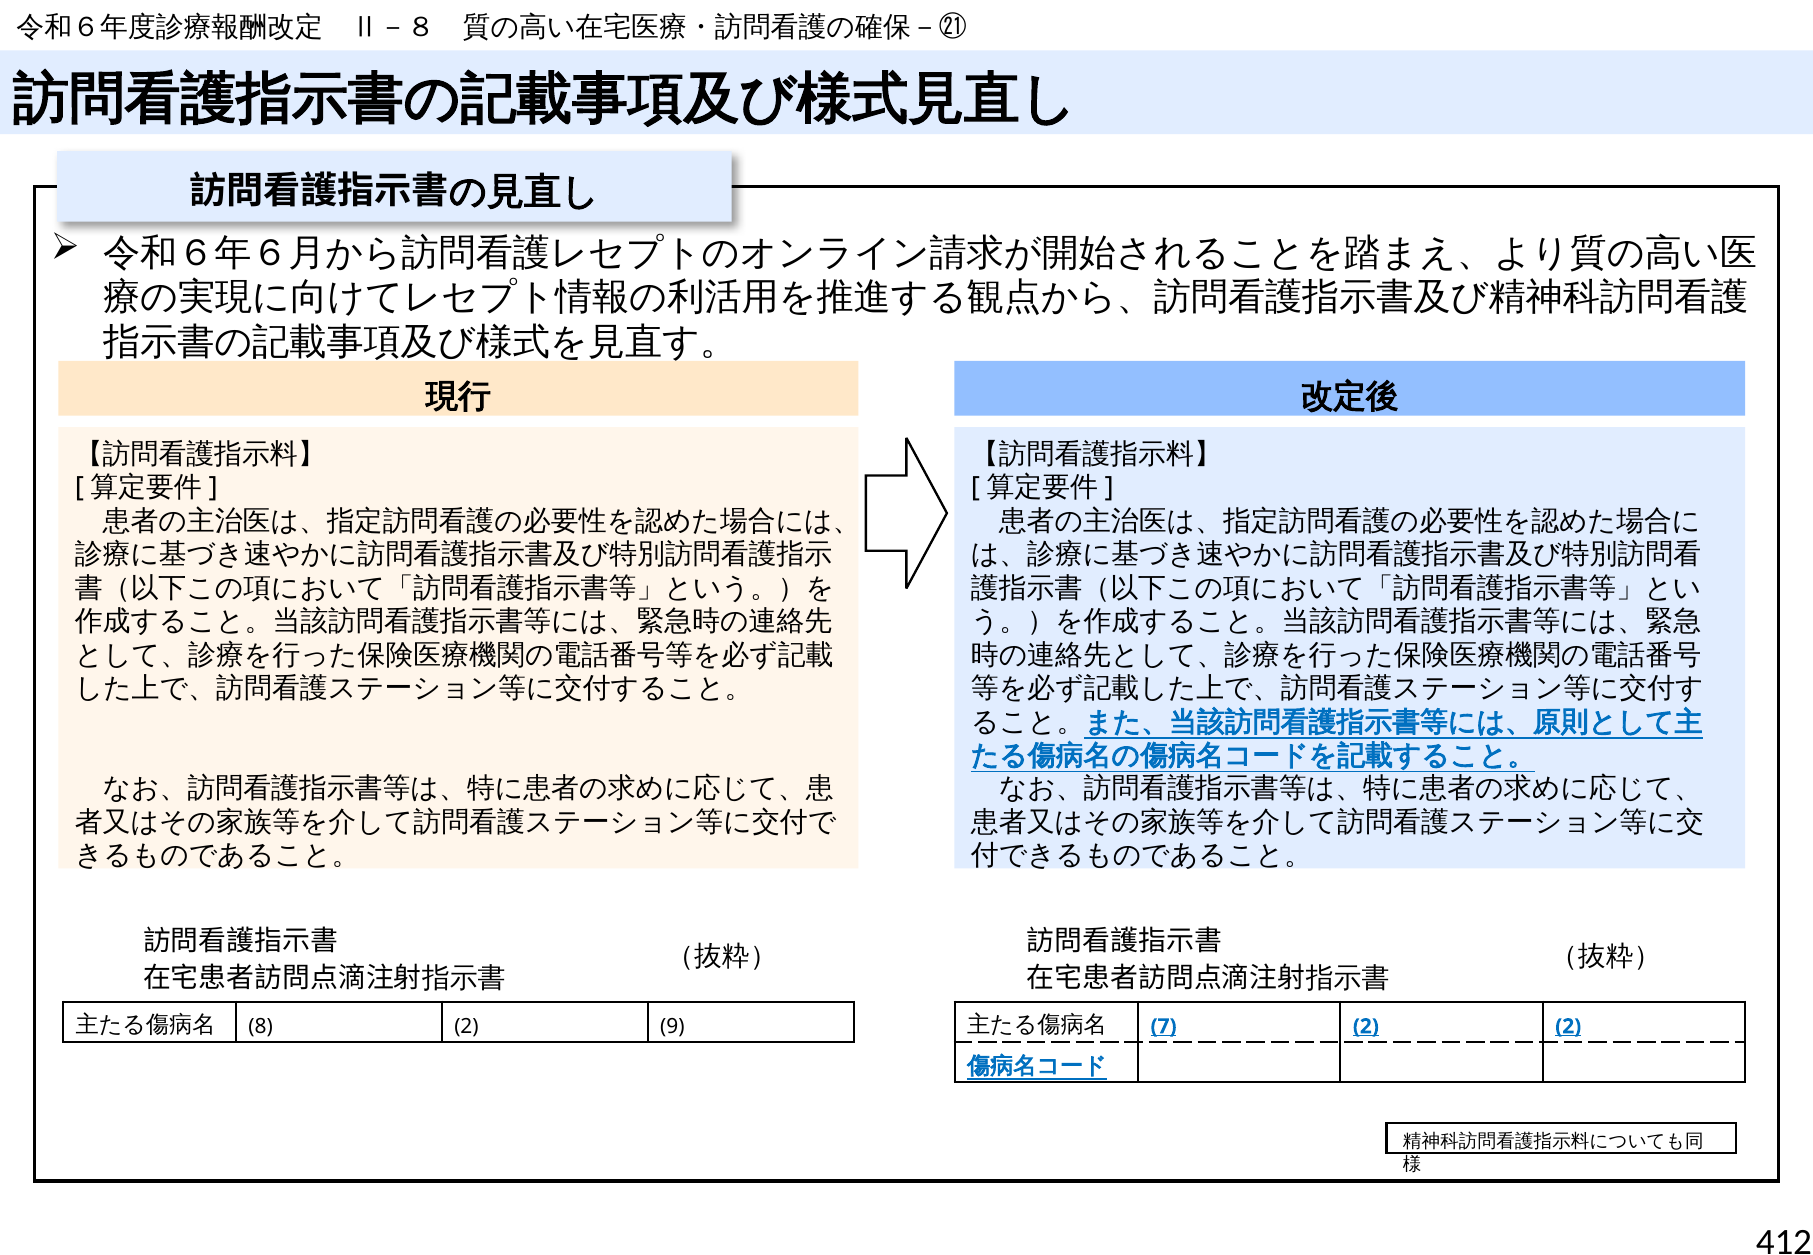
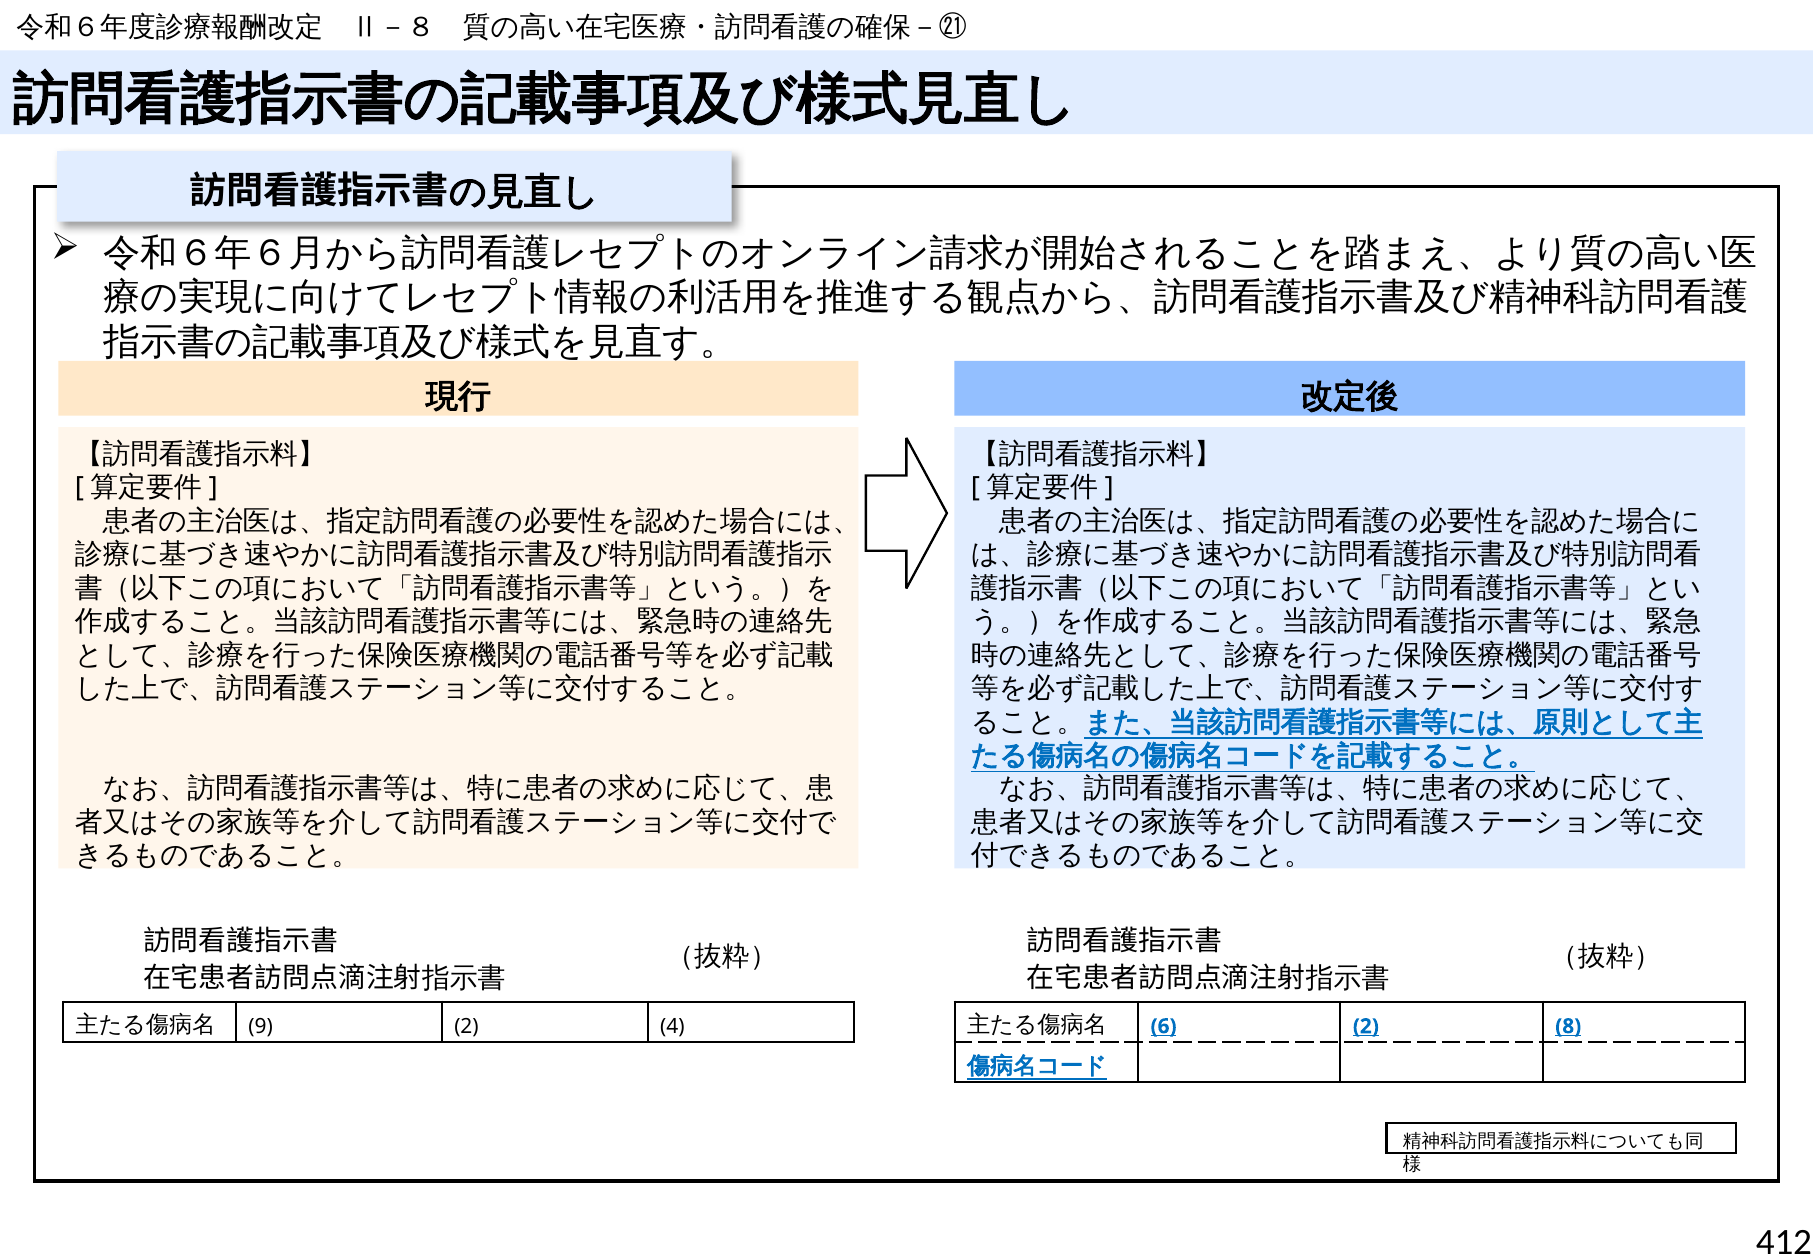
8: 8 -> 9
9: 9 -> 4
7: 7 -> 6
2 2: 2 -> 8
